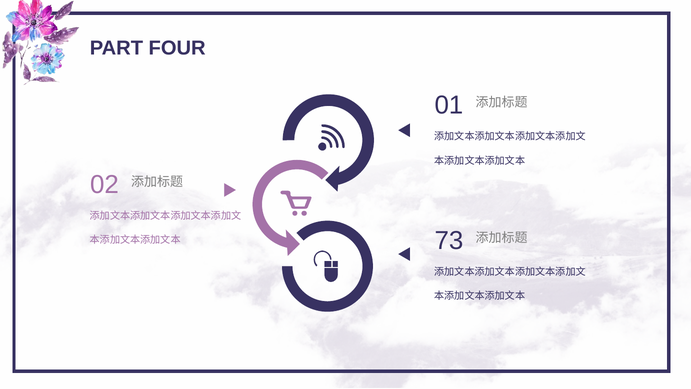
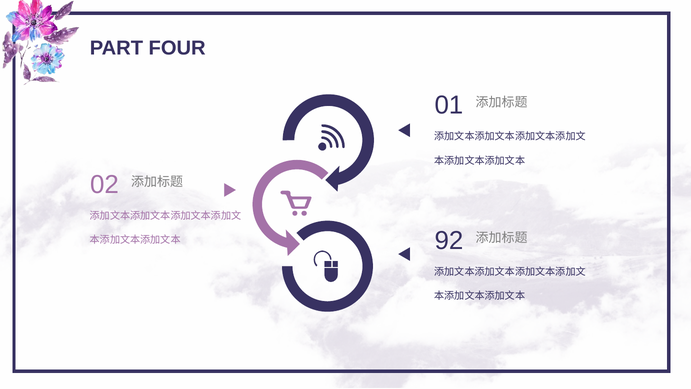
73: 73 -> 92
